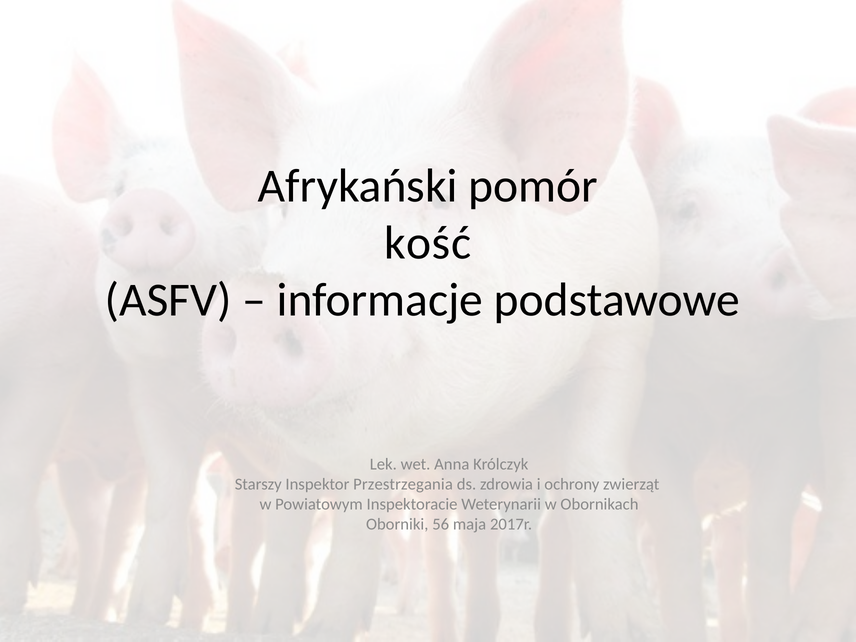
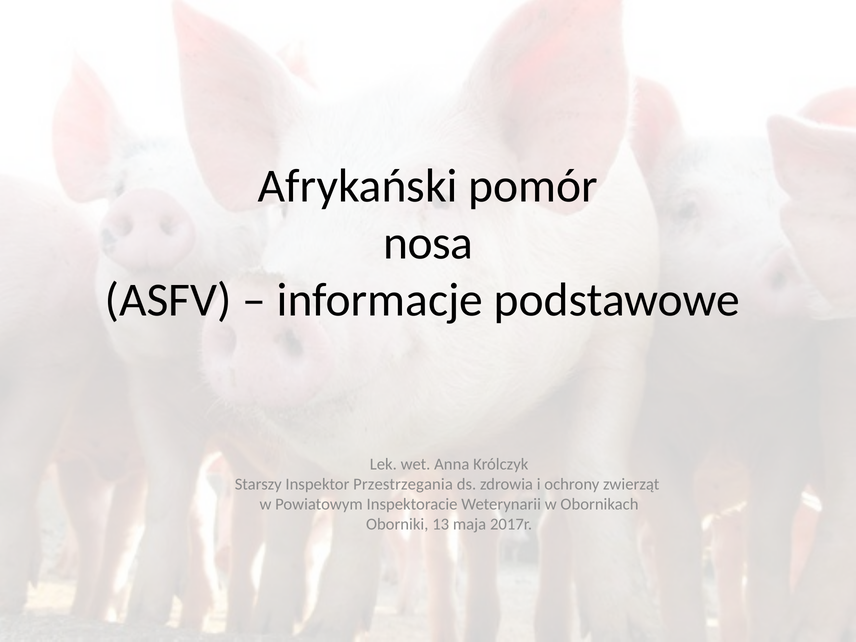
kość: kość -> nosa
56: 56 -> 13
